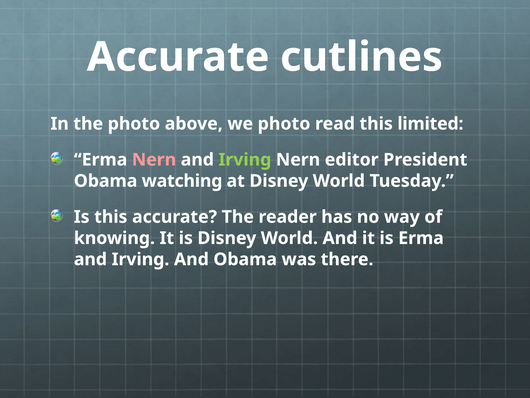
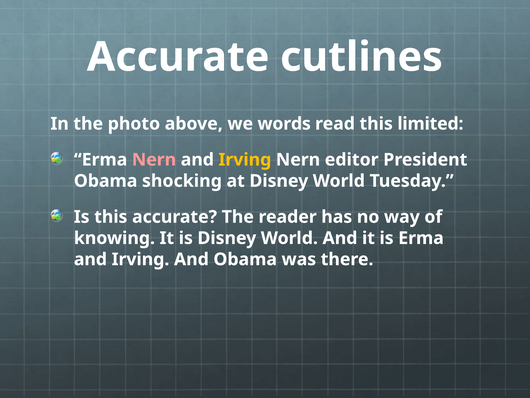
we photo: photo -> words
Irving at (245, 160) colour: light green -> yellow
watching: watching -> shocking
